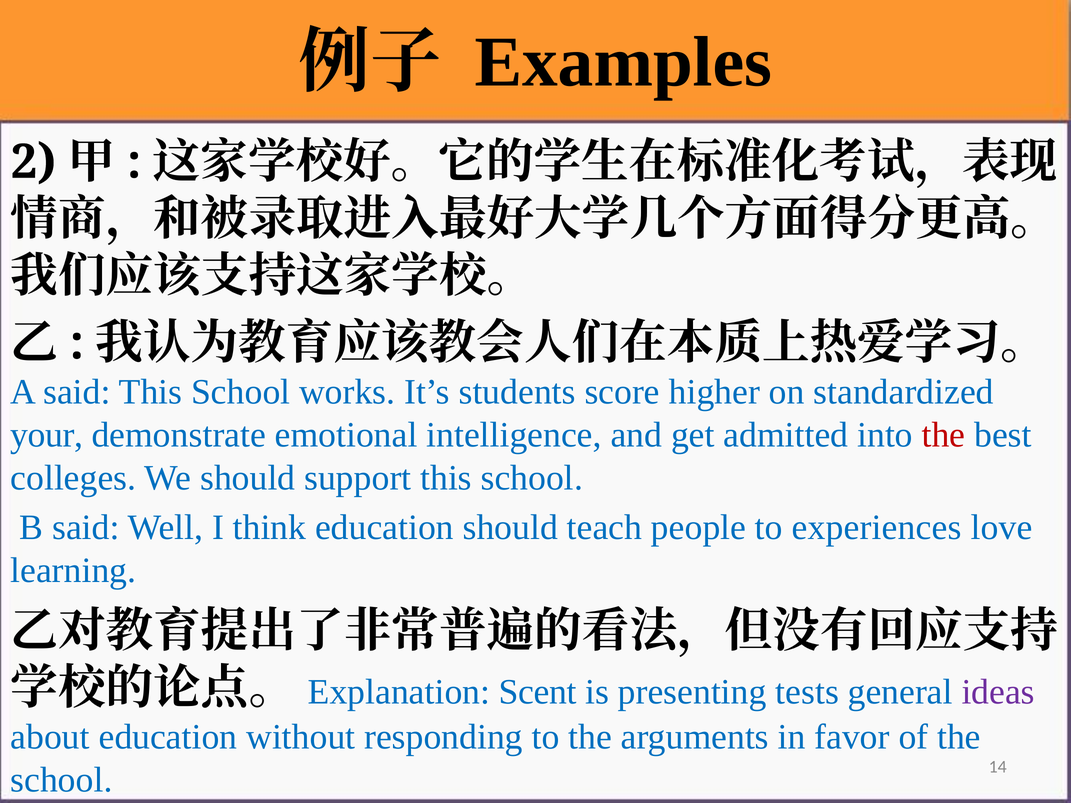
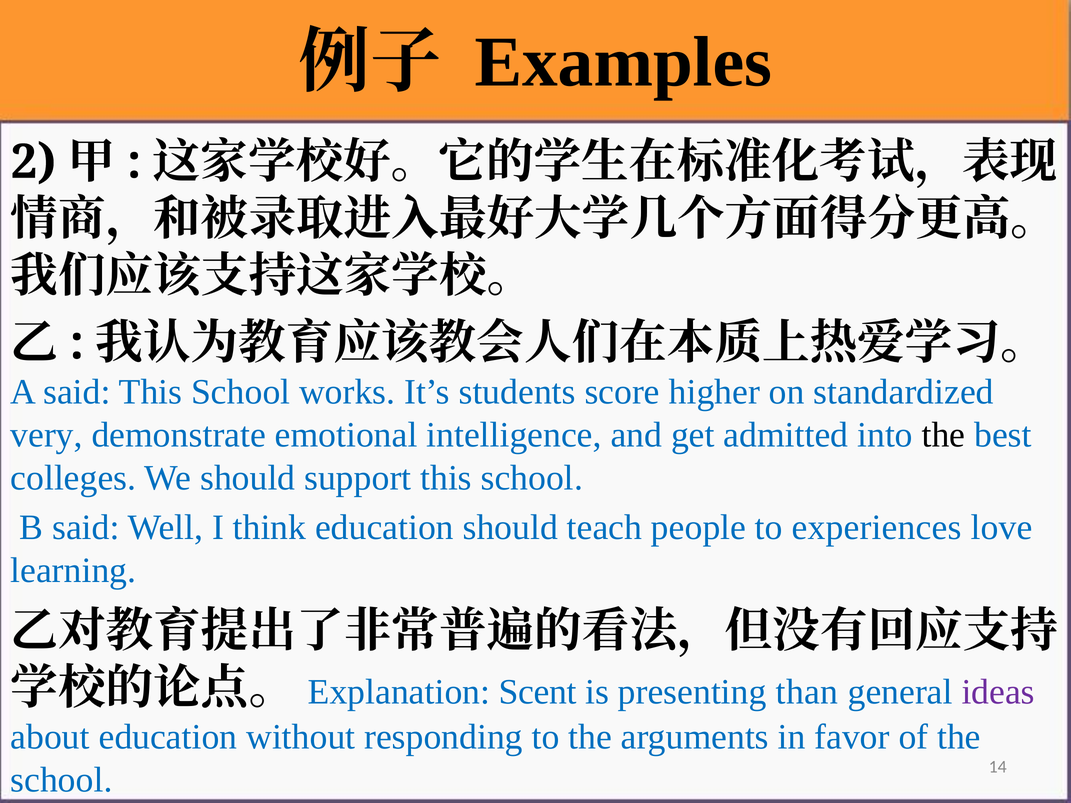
your: your -> very
the at (943, 435) colour: red -> black
tests: tests -> than
